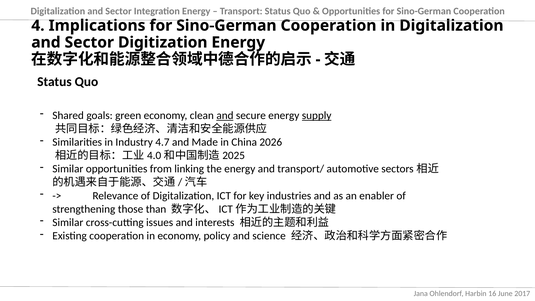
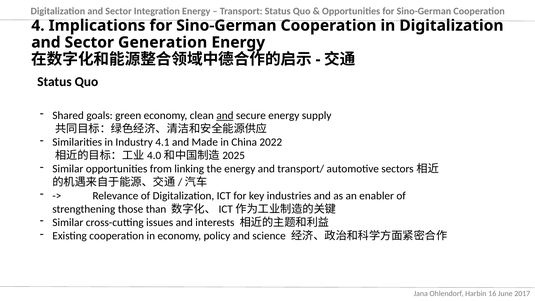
Digitization: Digitization -> Generation
supply underline: present -> none
4.7: 4.7 -> 4.1
2026: 2026 -> 2022
